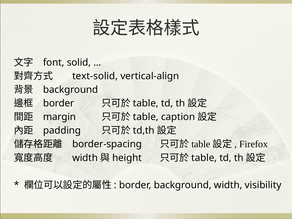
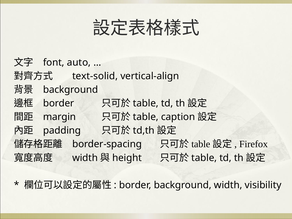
solid: solid -> auto
